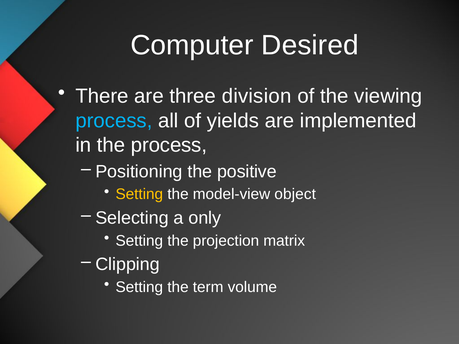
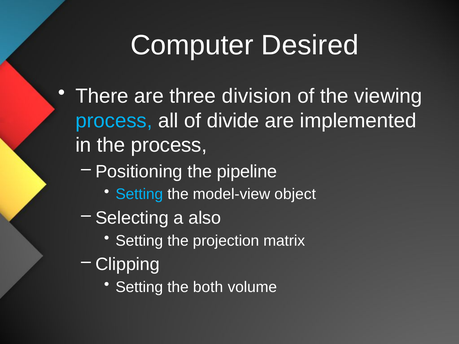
yields: yields -> divide
positive: positive -> pipeline
Setting at (139, 194) colour: yellow -> light blue
only: only -> also
term: term -> both
